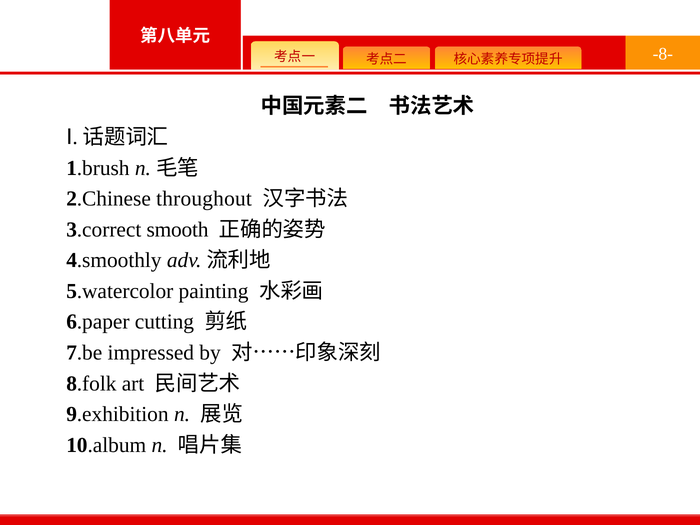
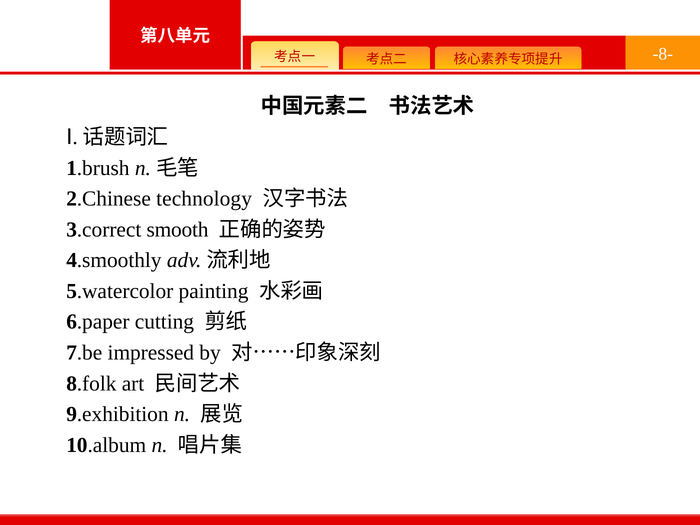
throughout: throughout -> technology
